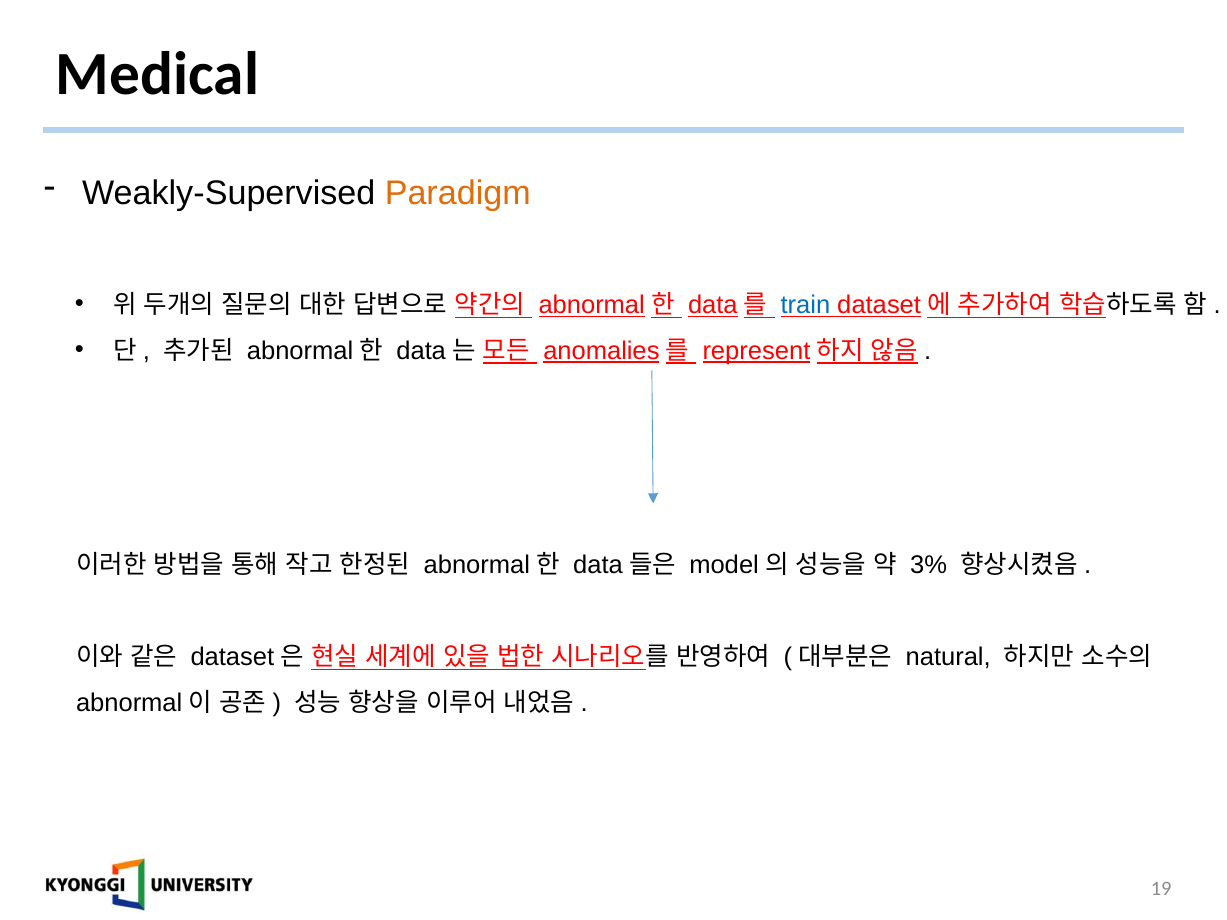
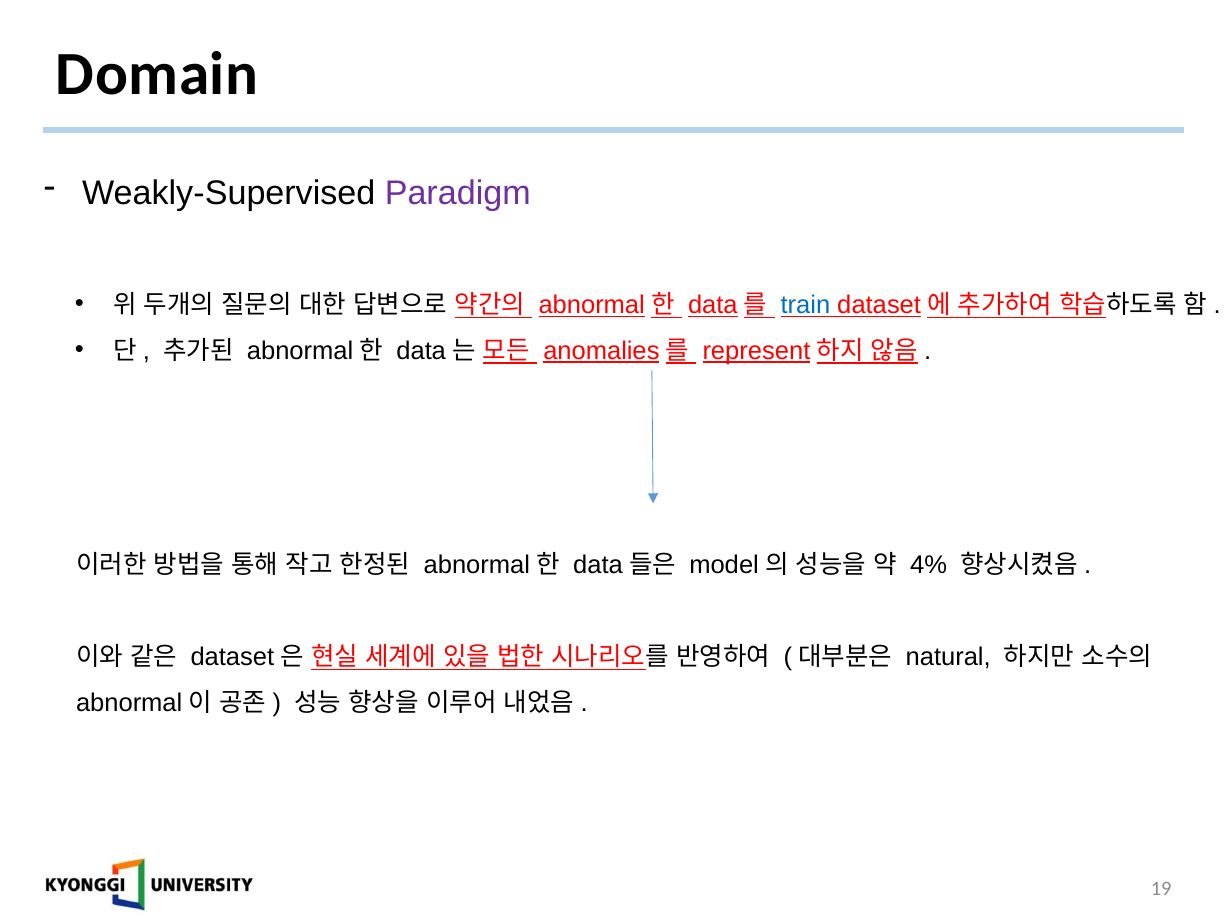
Medical: Medical -> Domain
Paradigm colour: orange -> purple
3%: 3% -> 4%
